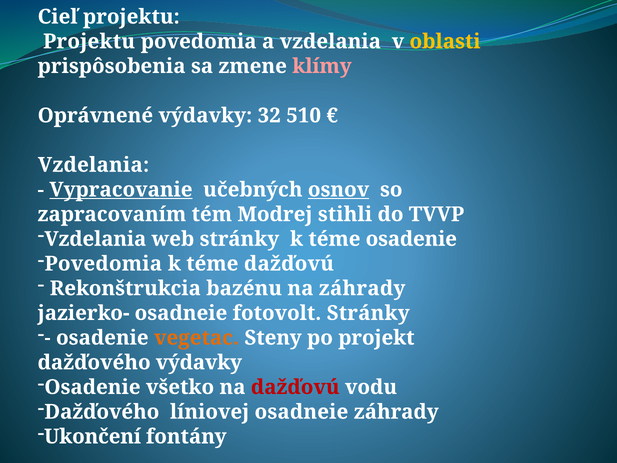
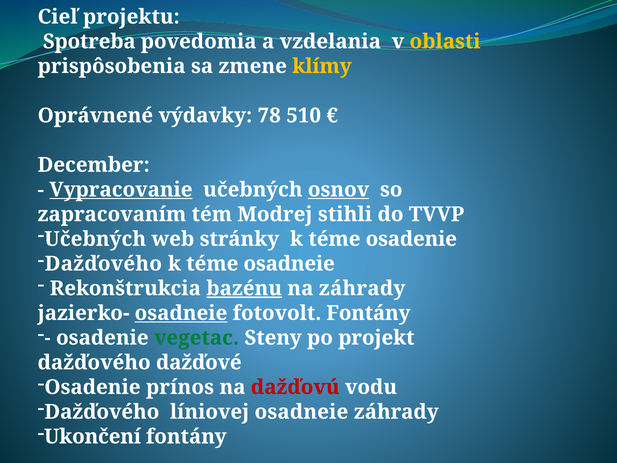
Projektu at (89, 41): Projektu -> Spotreba
klímy colour: pink -> yellow
32: 32 -> 78
Vzdelania at (94, 165): Vzdelania -> December
Vzdelania at (95, 239): Vzdelania -> Učebných
Povedomia at (103, 264): Povedomia -> Dažďového
téme dažďovú: dažďovú -> osadneie
bazénu underline: none -> present
osadneie at (181, 313) underline: none -> present
fotovolt Stránky: Stránky -> Fontány
vegetac colour: orange -> green
dažďového výdavky: výdavky -> dažďové
všetko: všetko -> prínos
